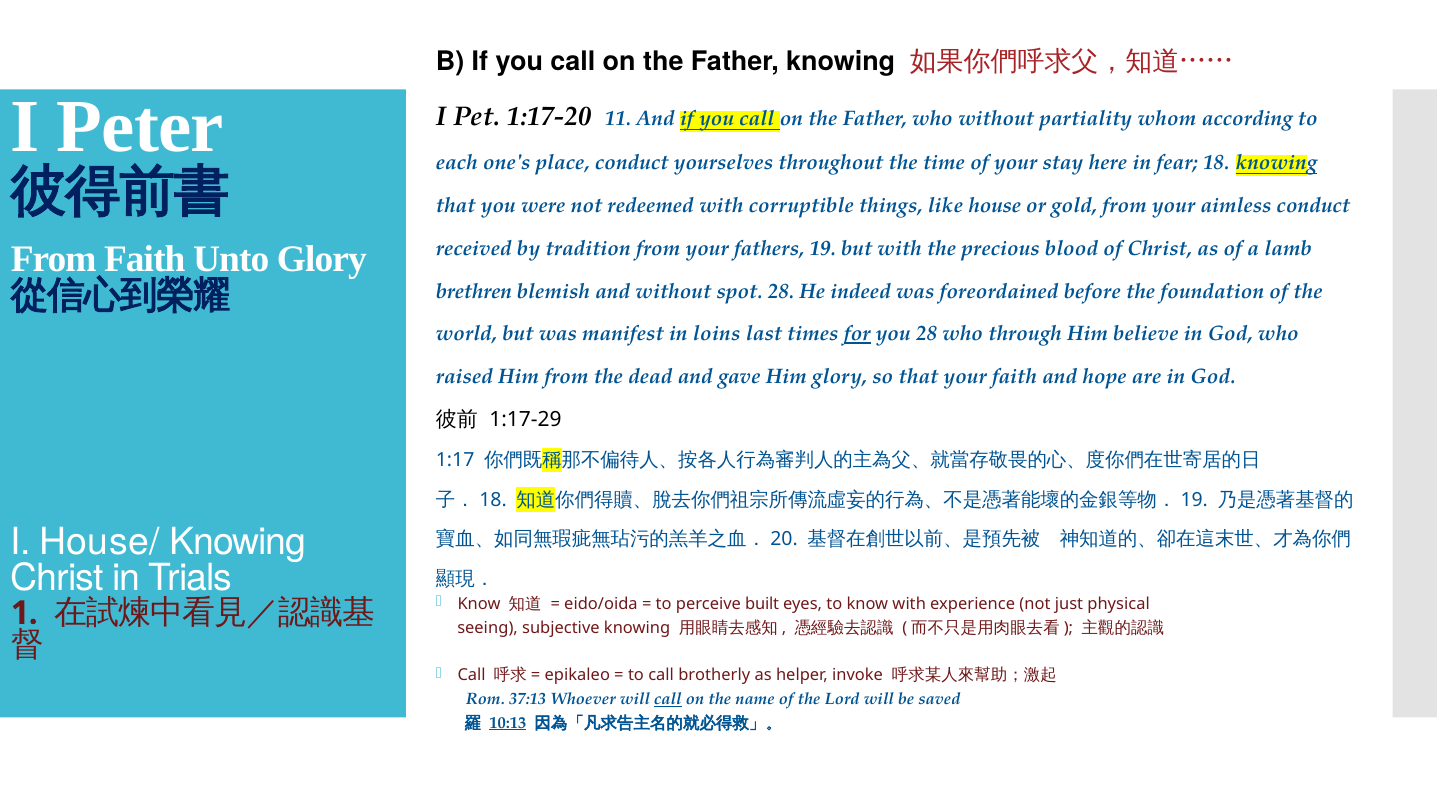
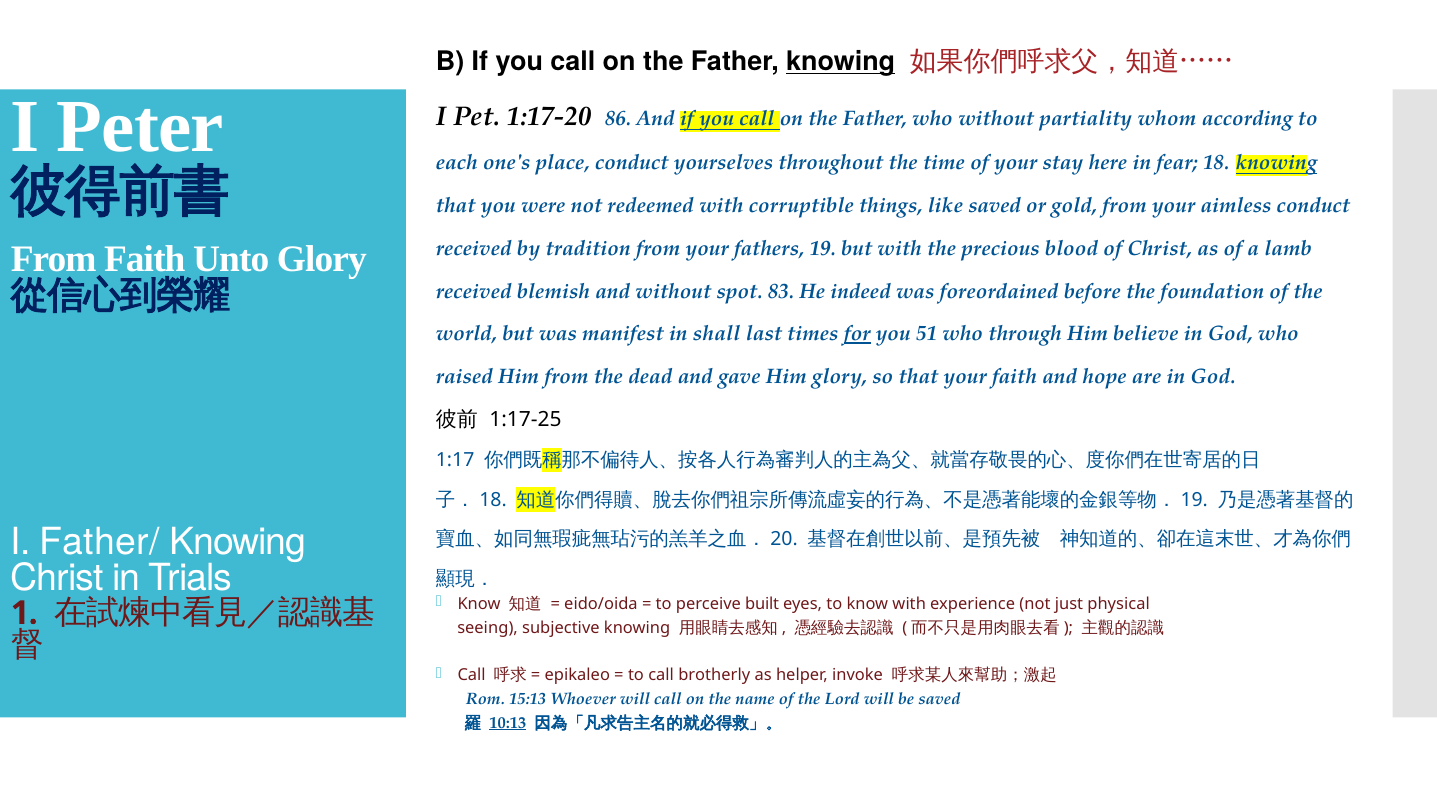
knowing at (841, 62) underline: none -> present
11: 11 -> 86
like house: house -> saved
brethren at (474, 291): brethren -> received
spot 28: 28 -> 83
loins: loins -> shall
you 28: 28 -> 51
1:17-29: 1:17-29 -> 1:17-25
House/: House/ -> Father/
37:13: 37:13 -> 15:13
call at (668, 699) underline: present -> none
